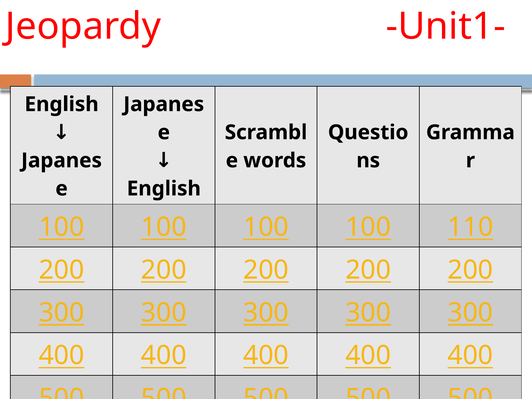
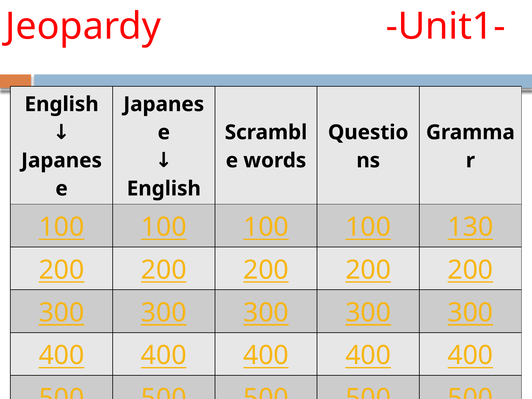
110: 110 -> 130
